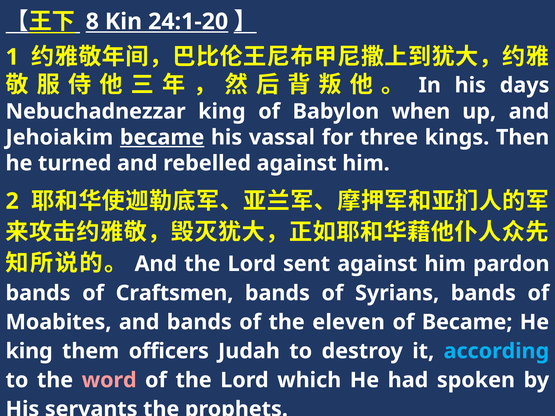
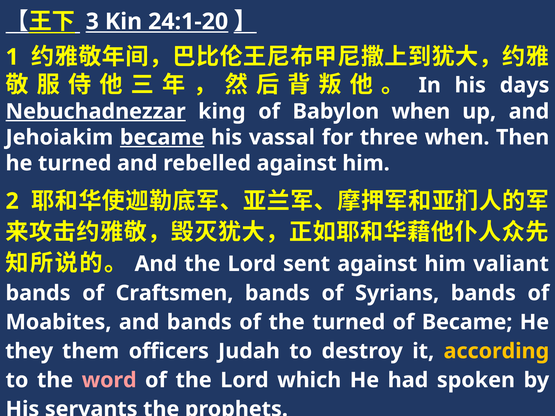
8: 8 -> 3
Nebuchadnezzar underline: none -> present
three kings: kings -> when
pardon: pardon -> valiant
the eleven: eleven -> turned
king at (29, 351): king -> they
according colour: light blue -> yellow
